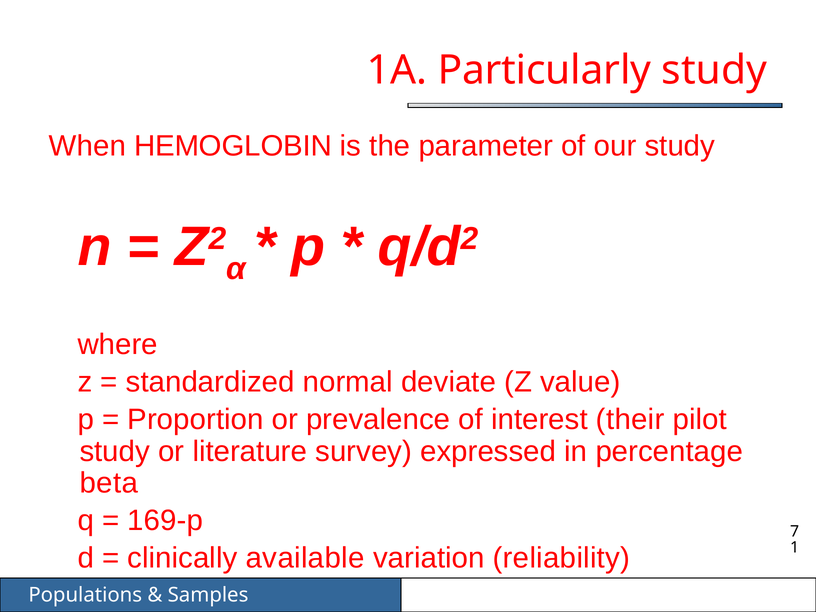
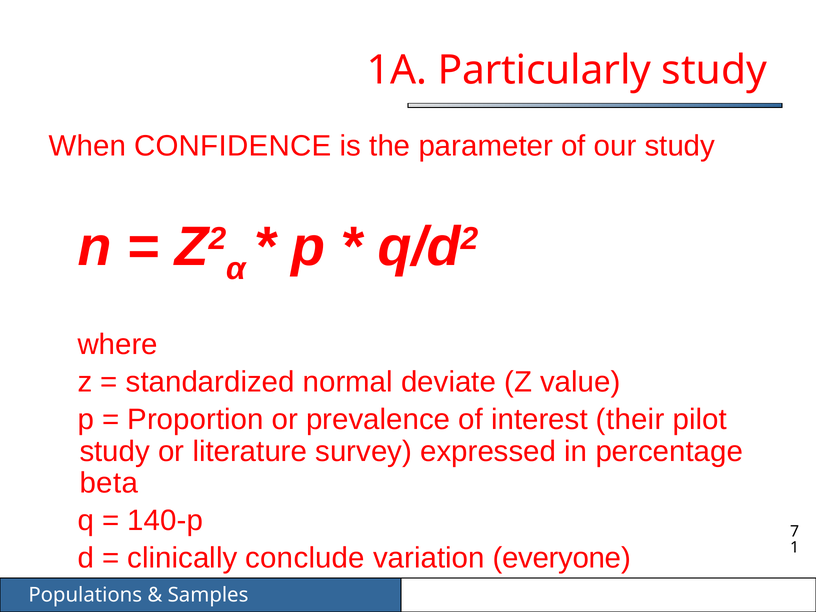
HEMOGLOBIN: HEMOGLOBIN -> CONFIDENCE
169-p: 169-p -> 140-p
available: available -> conclude
reliability: reliability -> everyone
